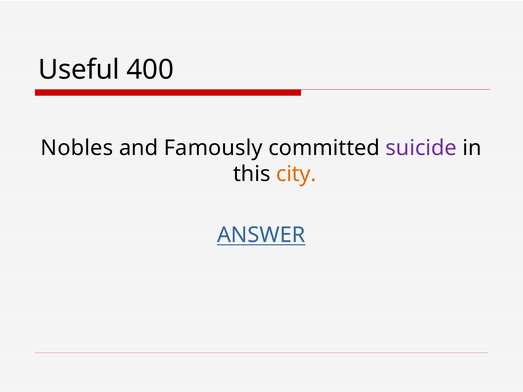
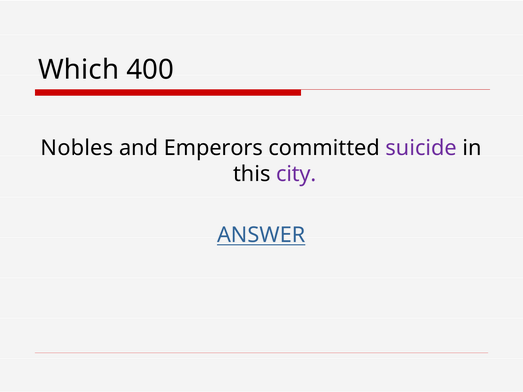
Useful: Useful -> Which
Famously: Famously -> Emperors
city colour: orange -> purple
